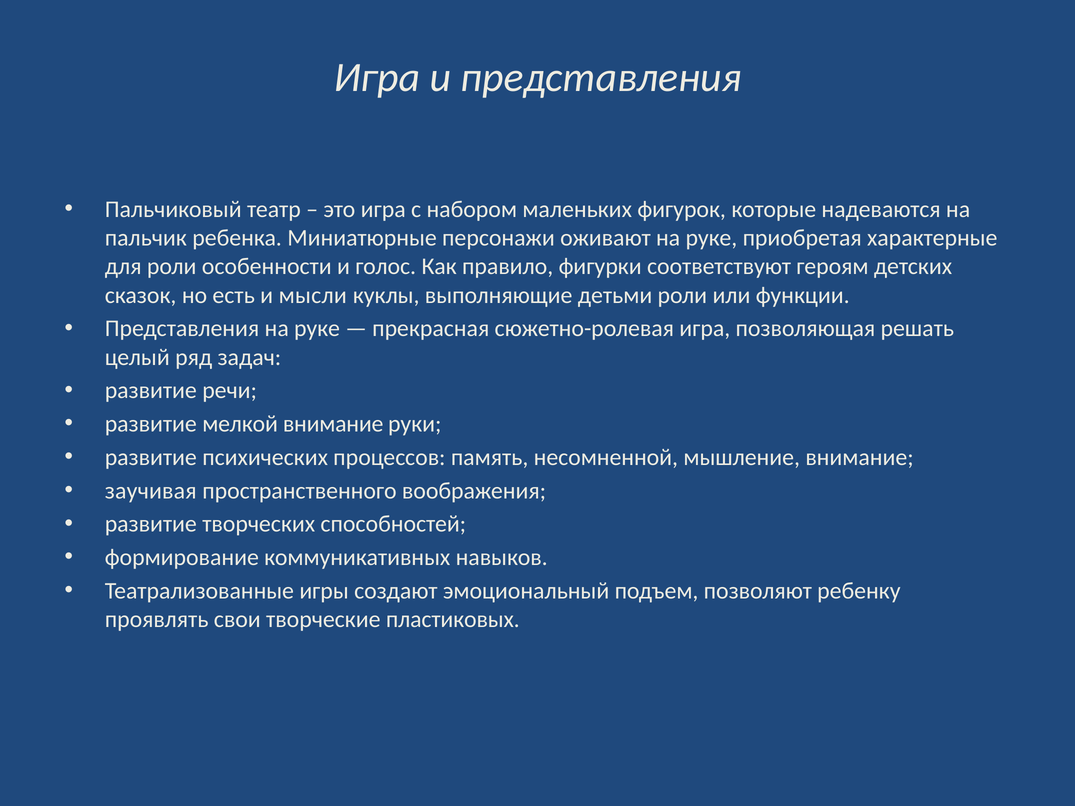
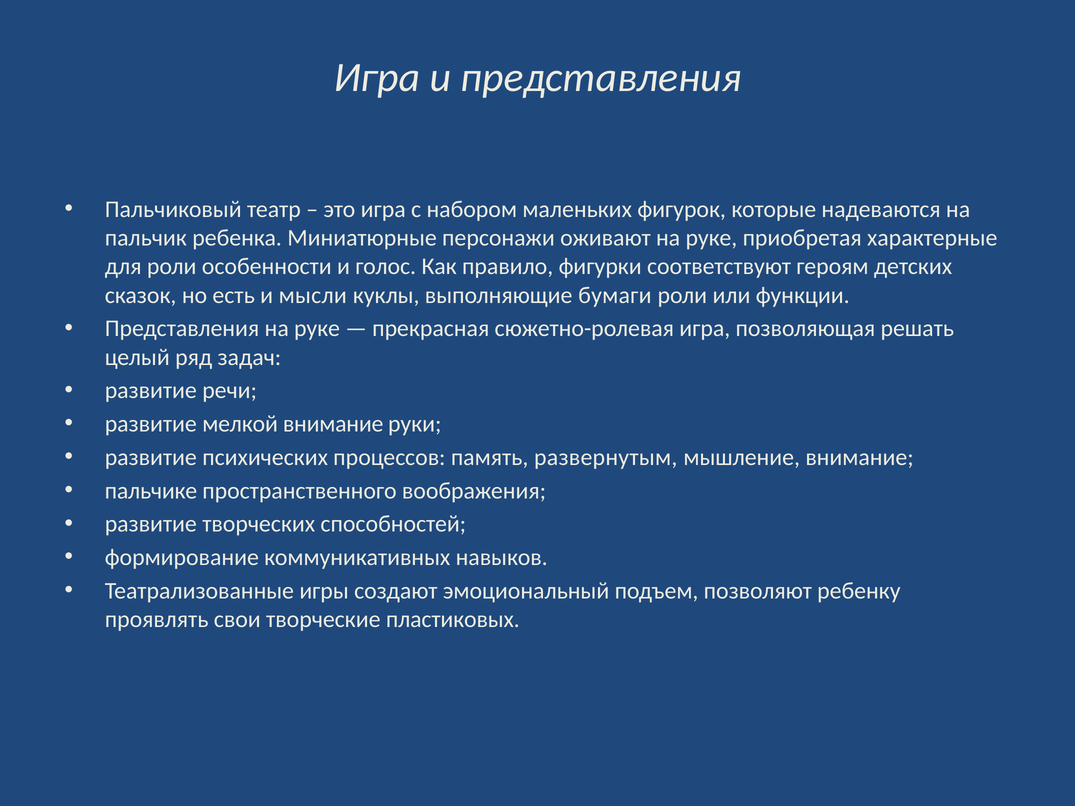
детьми: детьми -> бумаги
несомненной: несомненной -> развернутым
заучивая: заучивая -> пальчике
